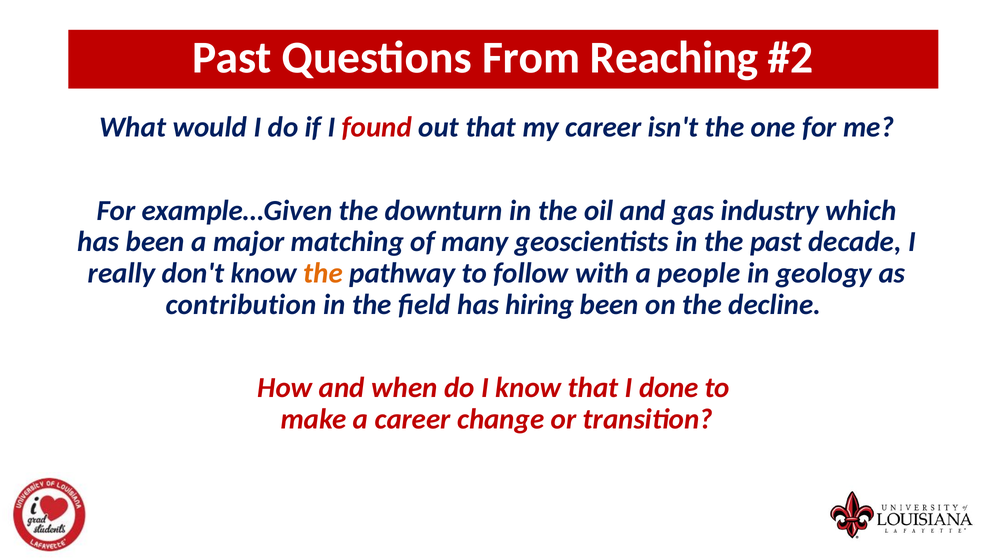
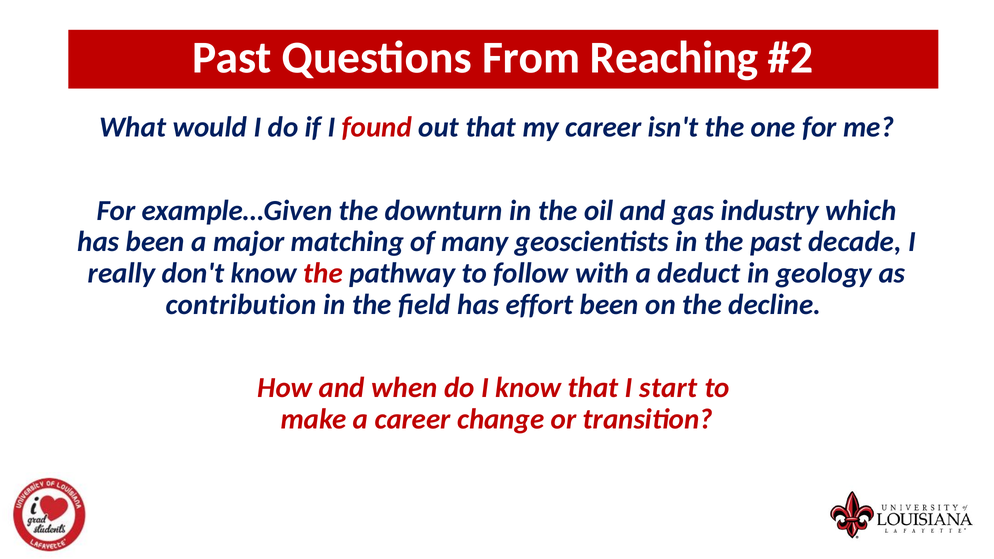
the at (323, 273) colour: orange -> red
people: people -> deduct
hiring: hiring -> effort
done: done -> start
